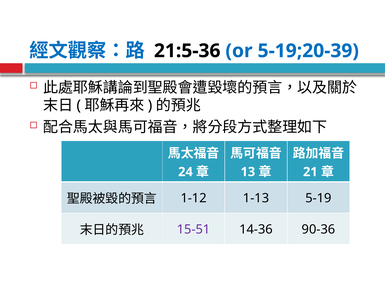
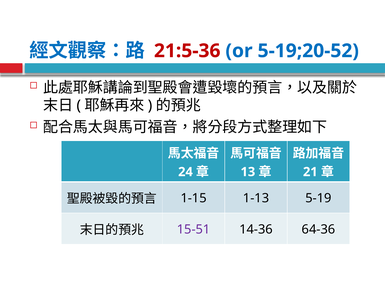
21:5-36 colour: black -> red
5-19;20-39: 5-19;20-39 -> 5-19;20-52
1-12: 1-12 -> 1-15
90-36: 90-36 -> 64-36
